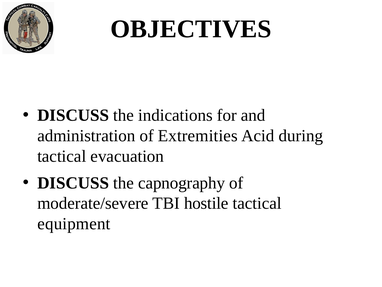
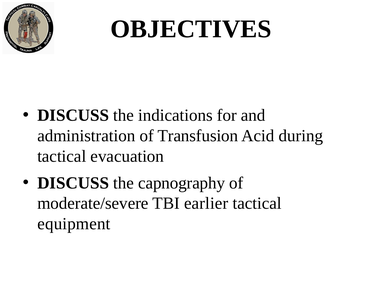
Extremities: Extremities -> Transfusion
hostile: hostile -> earlier
